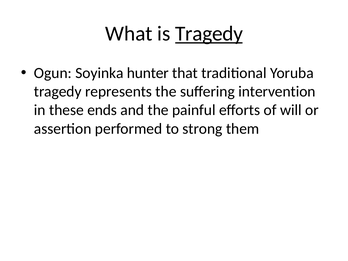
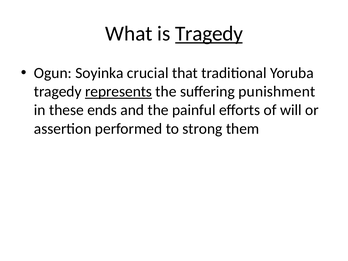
hunter: hunter -> crucial
represents underline: none -> present
intervention: intervention -> punishment
